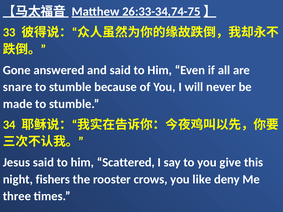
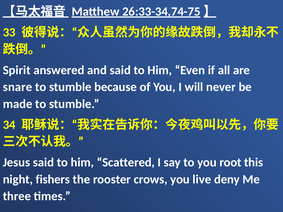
Gone: Gone -> Spirit
give: give -> root
like: like -> live
